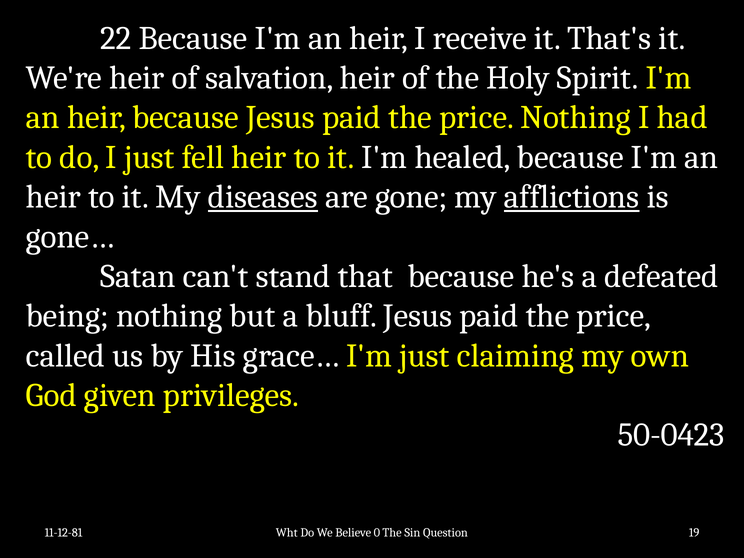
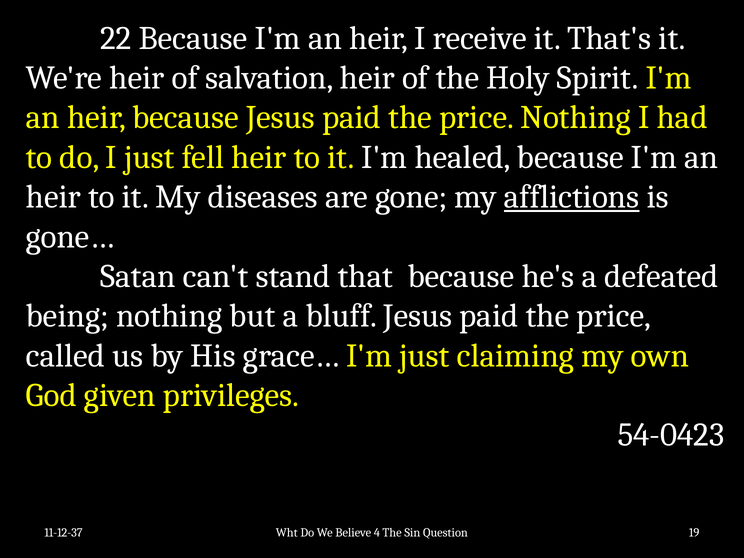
diseases underline: present -> none
50-0423: 50-0423 -> 54-0423
11-12-81: 11-12-81 -> 11-12-37
0: 0 -> 4
